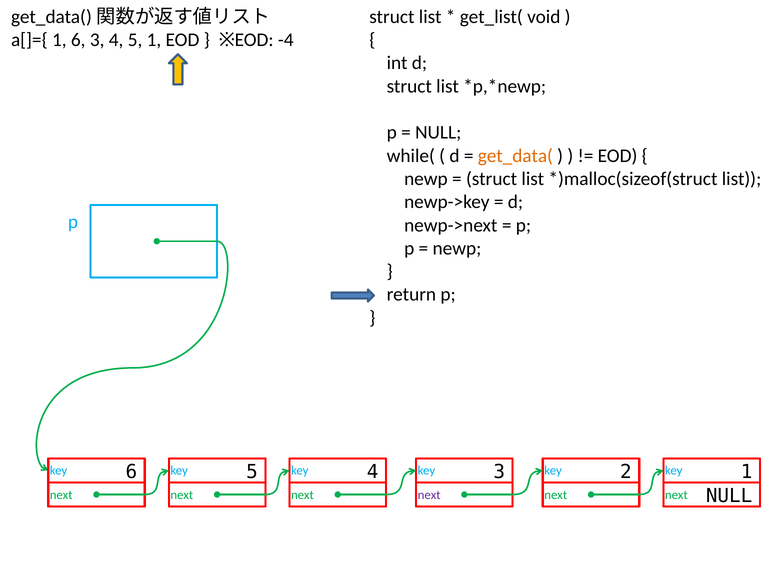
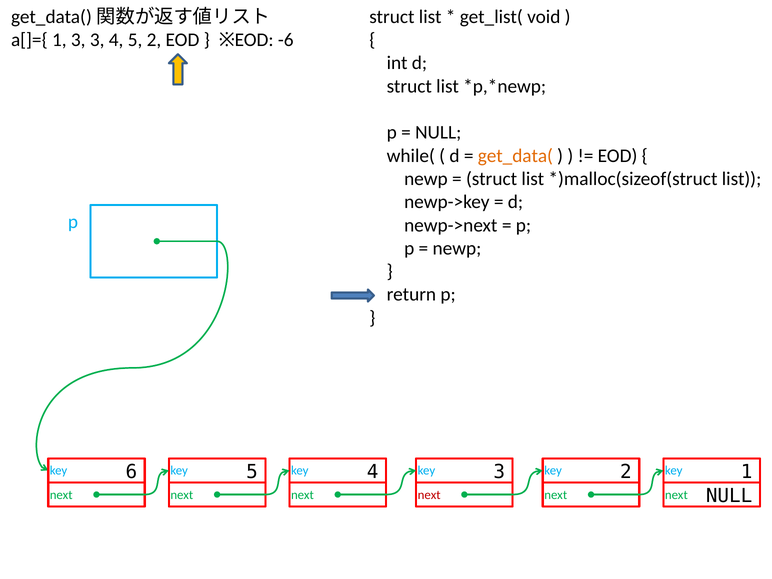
1 6: 6 -> 3
5 1: 1 -> 2
-4: -4 -> -6
next at (429, 495) colour: purple -> red
